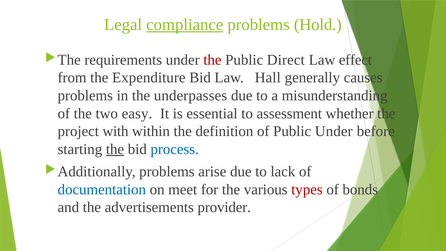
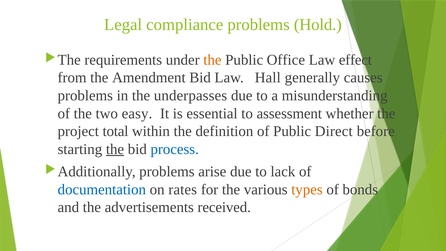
compliance underline: present -> none
the at (212, 60) colour: red -> orange
Direct: Direct -> Office
Expenditure: Expenditure -> Amendment
with: with -> total
Public Under: Under -> Direct
meet: meet -> rates
types colour: red -> orange
provider: provider -> received
